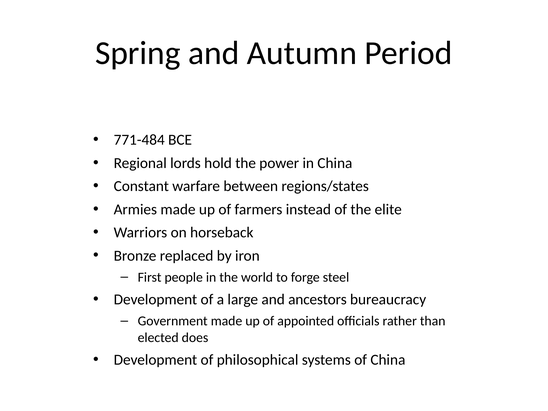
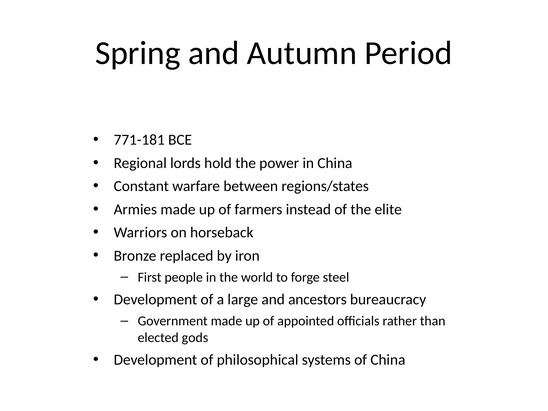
771-484: 771-484 -> 771-181
does: does -> gods
